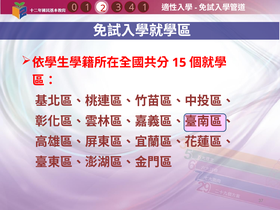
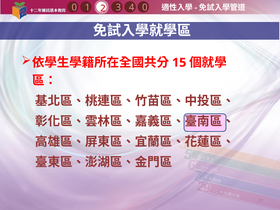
4 1: 1 -> 0
